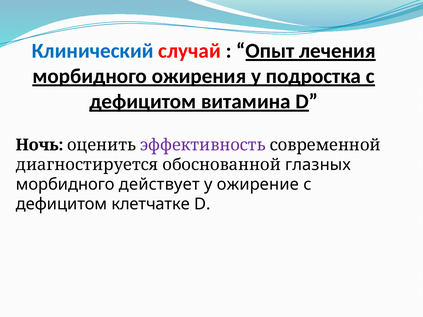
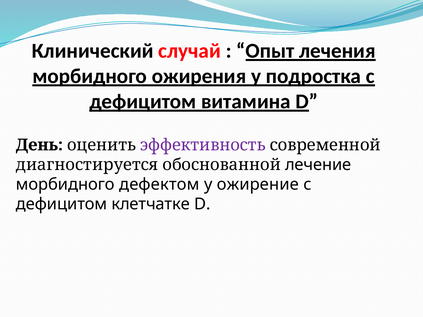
Клинический colour: blue -> black
Ночь: Ночь -> День
глазных: глазных -> лечение
действует: действует -> дефектом
